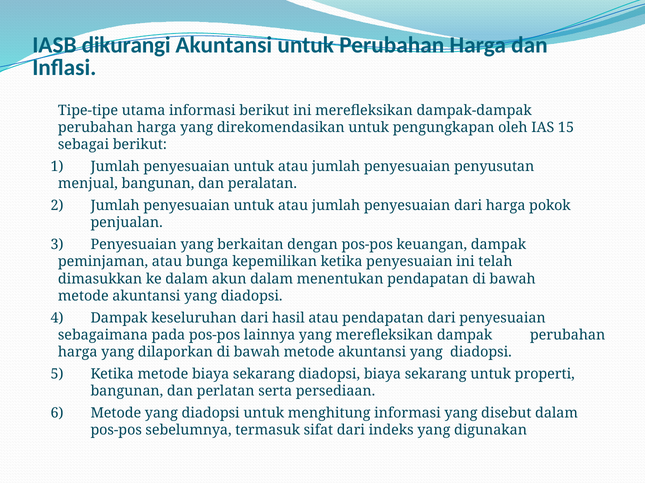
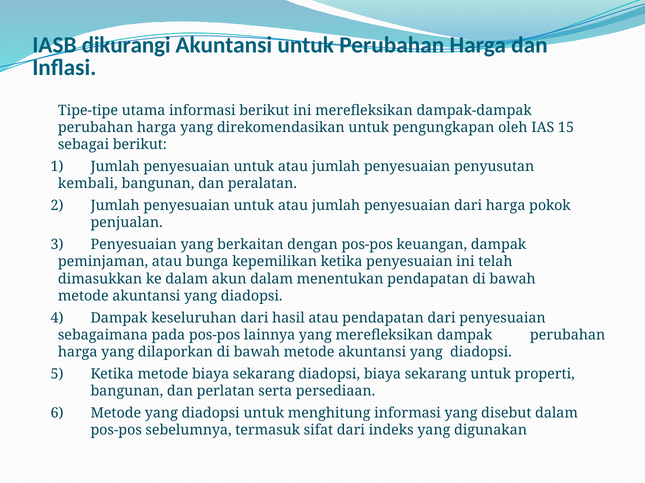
menjual: menjual -> kembali
